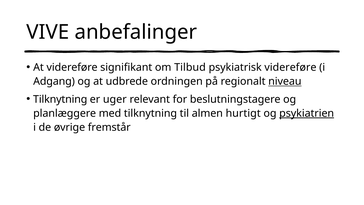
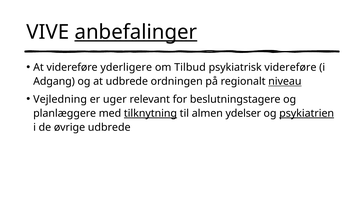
anbefalinger underline: none -> present
signifikant: signifikant -> yderligere
Tilknytning at (60, 99): Tilknytning -> Vejledning
tilknytning at (150, 113) underline: none -> present
hurtigt: hurtigt -> ydelser
øvrige fremstår: fremstår -> udbrede
